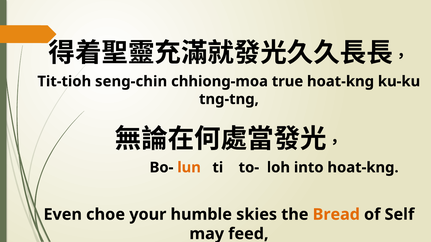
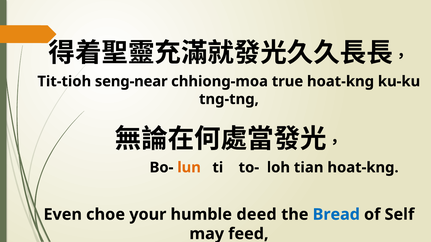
seng-chin: seng-chin -> seng-near
into: into -> tian
skies: skies -> deed
Bread colour: orange -> blue
